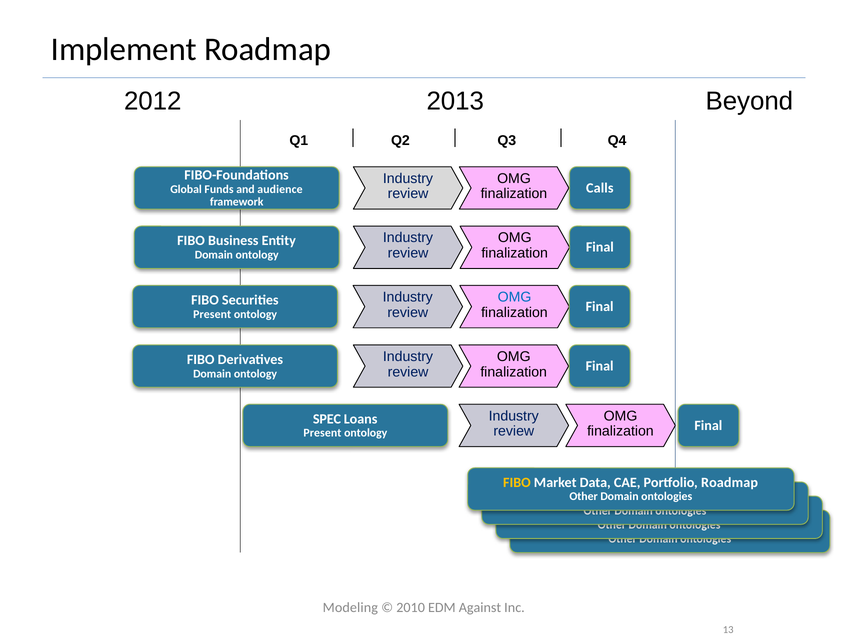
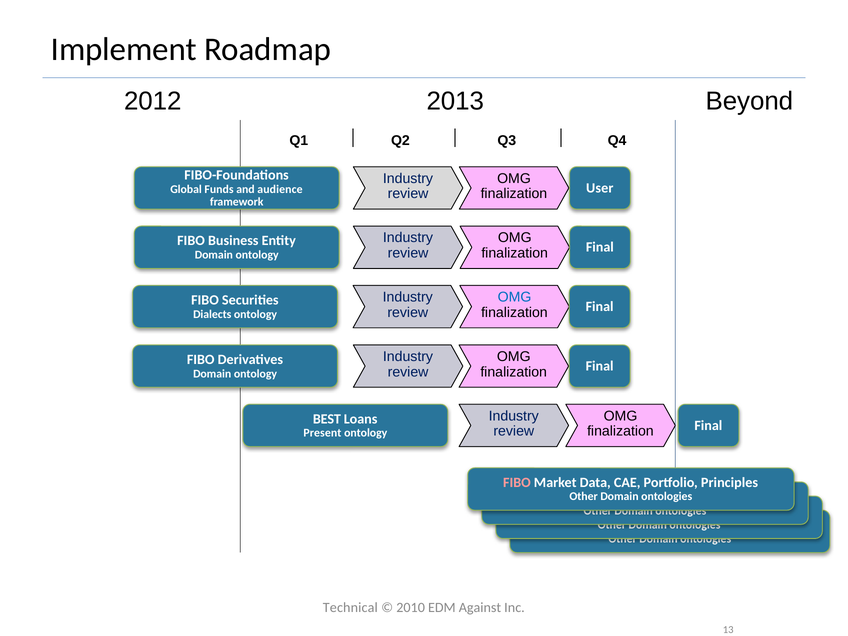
Calls: Calls -> User
Present at (212, 314): Present -> Dialects
SPEC: SPEC -> BEST
FIBO at (517, 483) colour: yellow -> pink
Portfolio Roadmap: Roadmap -> Principles
Modeling: Modeling -> Technical
